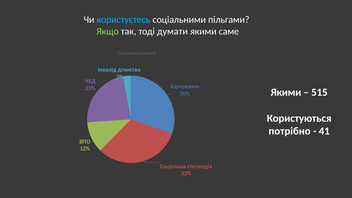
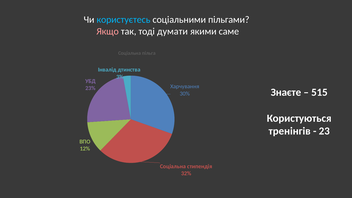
Якщо colour: light green -> pink
Якими at (286, 92): Якими -> Знаєте
потрібно: потрібно -> тренінгів
41: 41 -> 23
